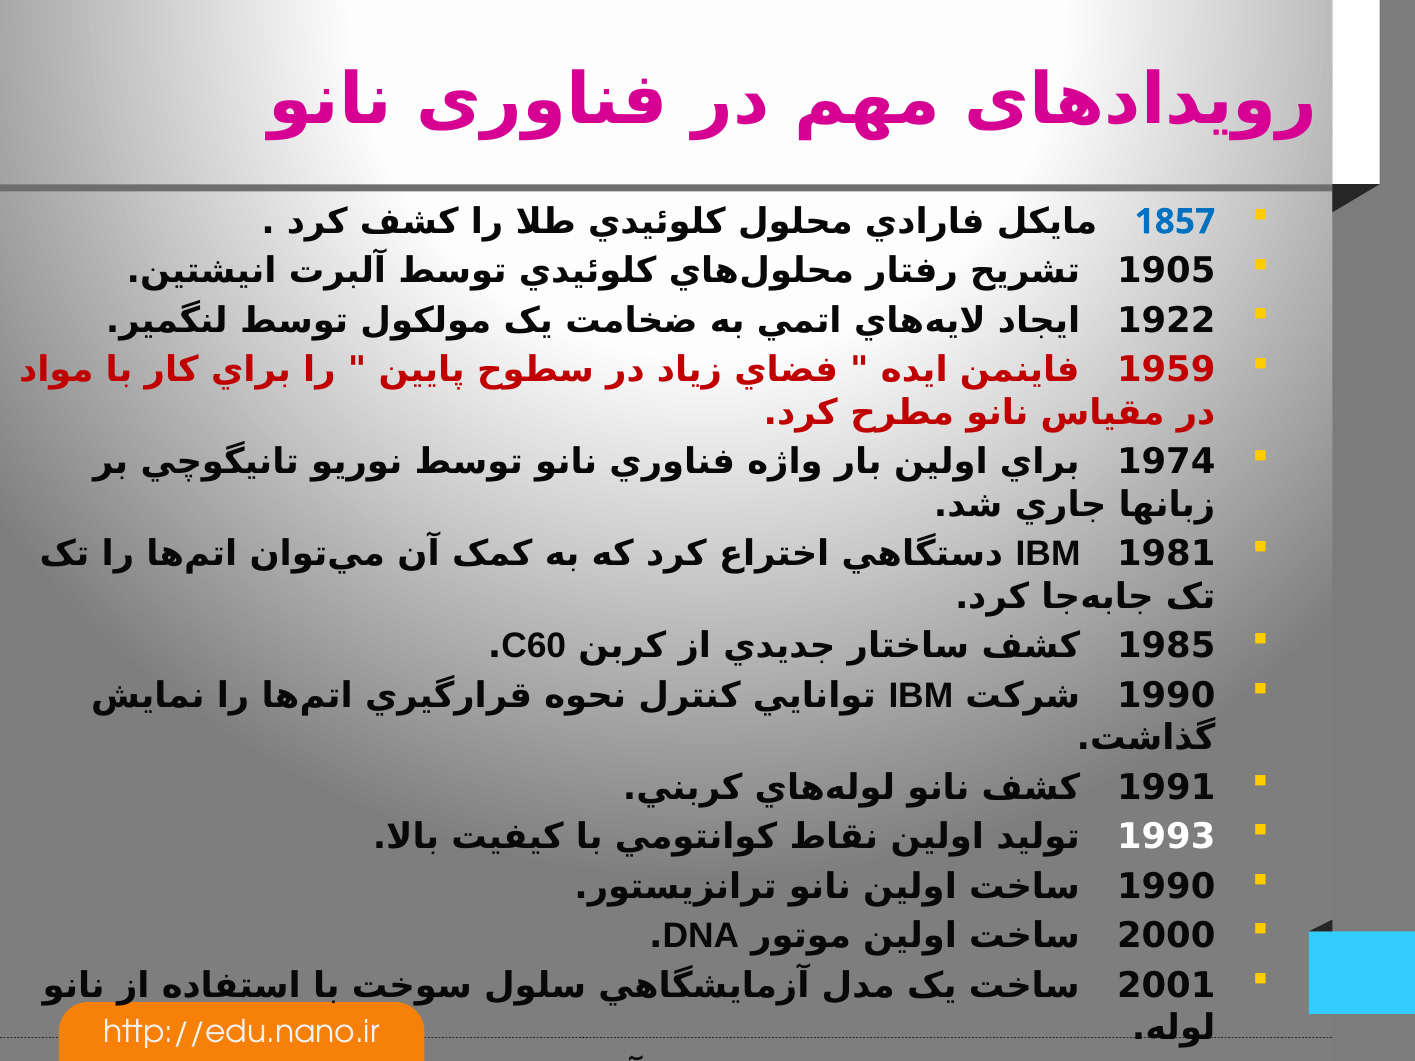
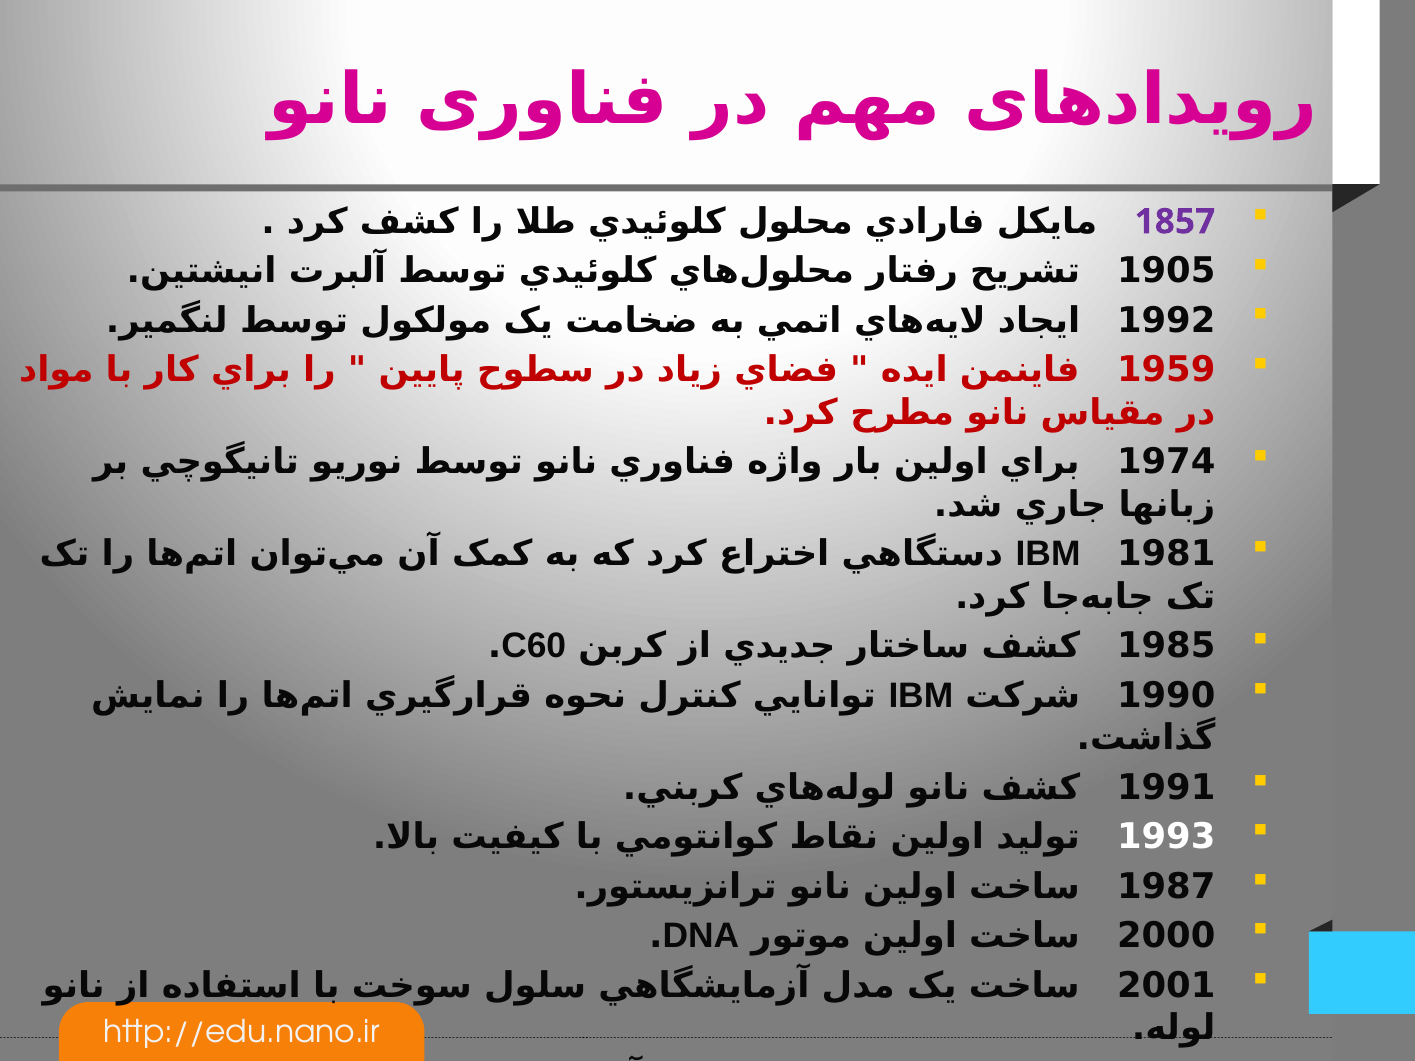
1857 colour: blue -> purple
1922: 1922 -> 1992
1990 at (1166, 887): 1990 -> 1987
